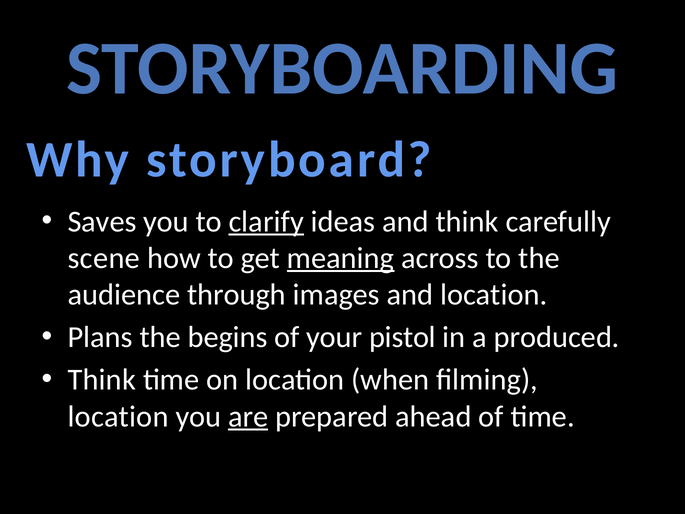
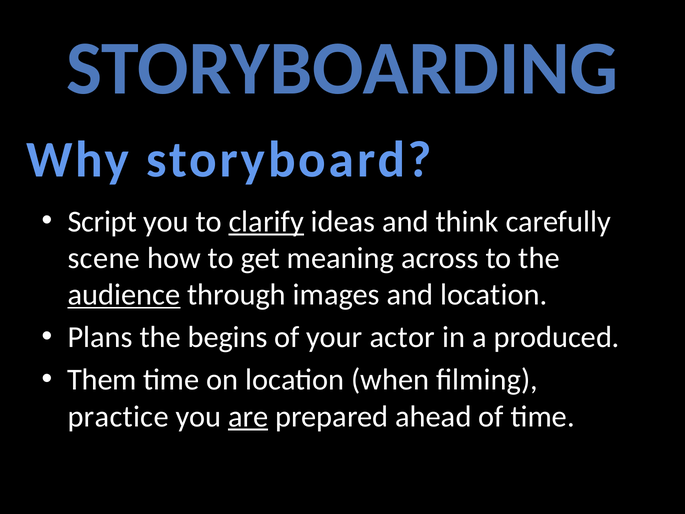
Saves: Saves -> Script
meaning underline: present -> none
audience underline: none -> present
pistol: pistol -> actor
Think at (102, 380): Think -> Them
location at (118, 416): location -> practice
